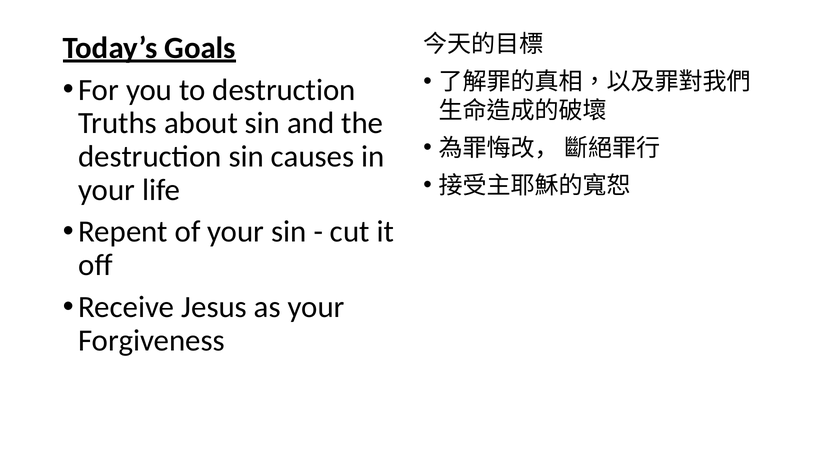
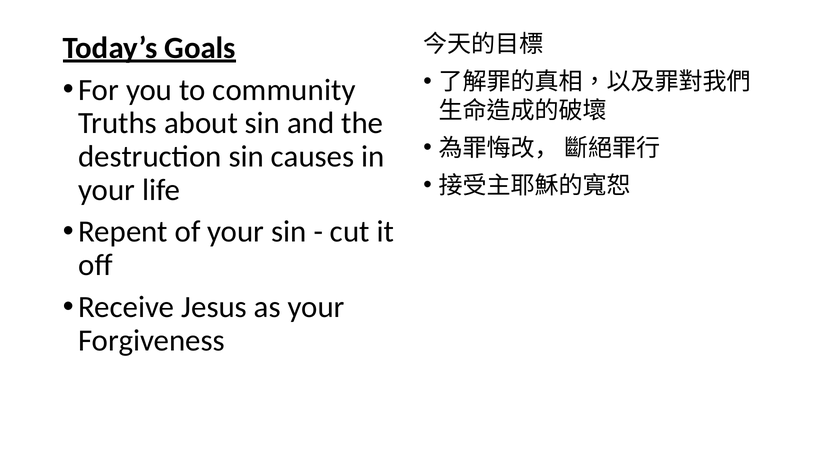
to destruction: destruction -> community
